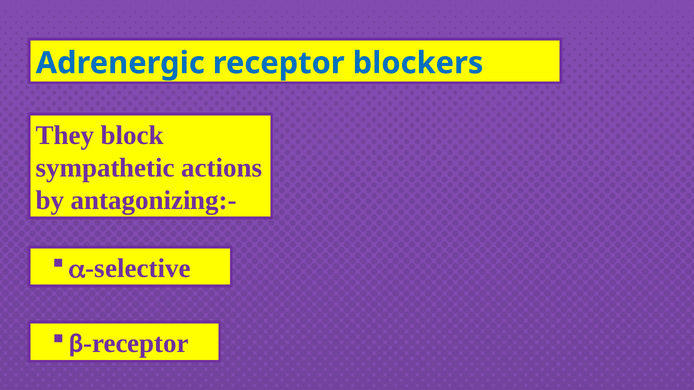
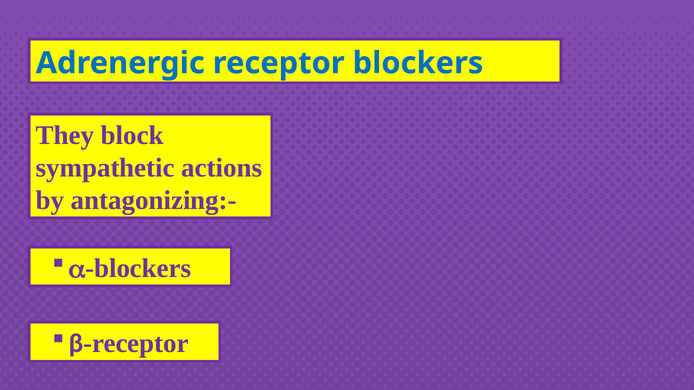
selective at (138, 269): selective -> blockers
